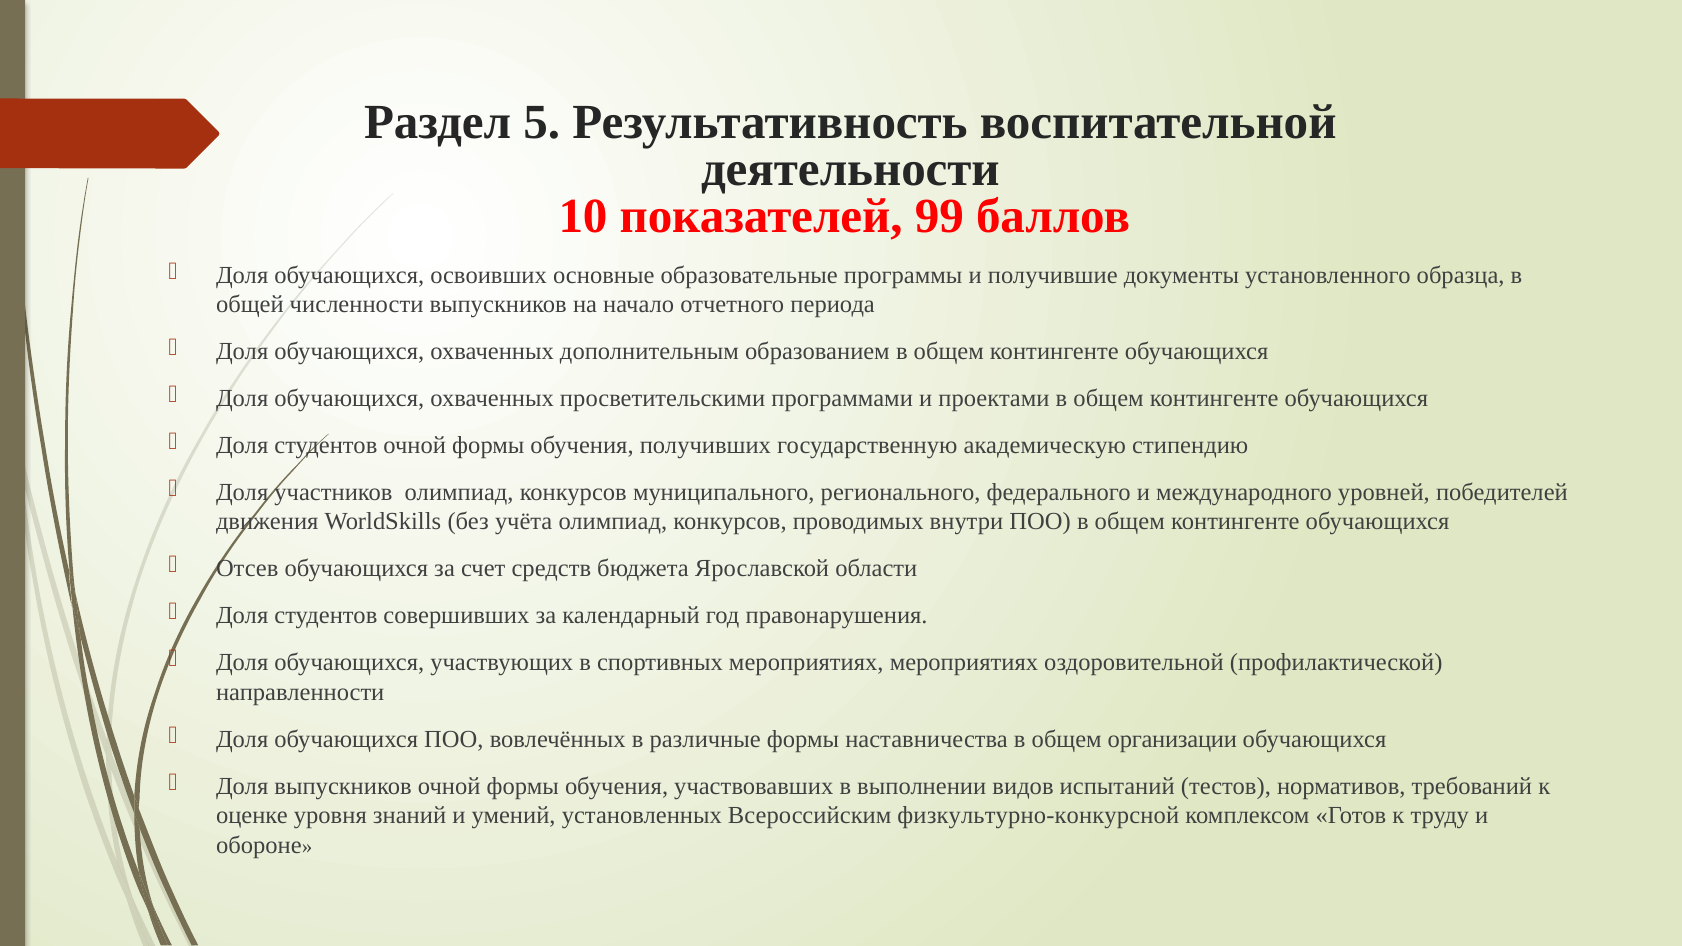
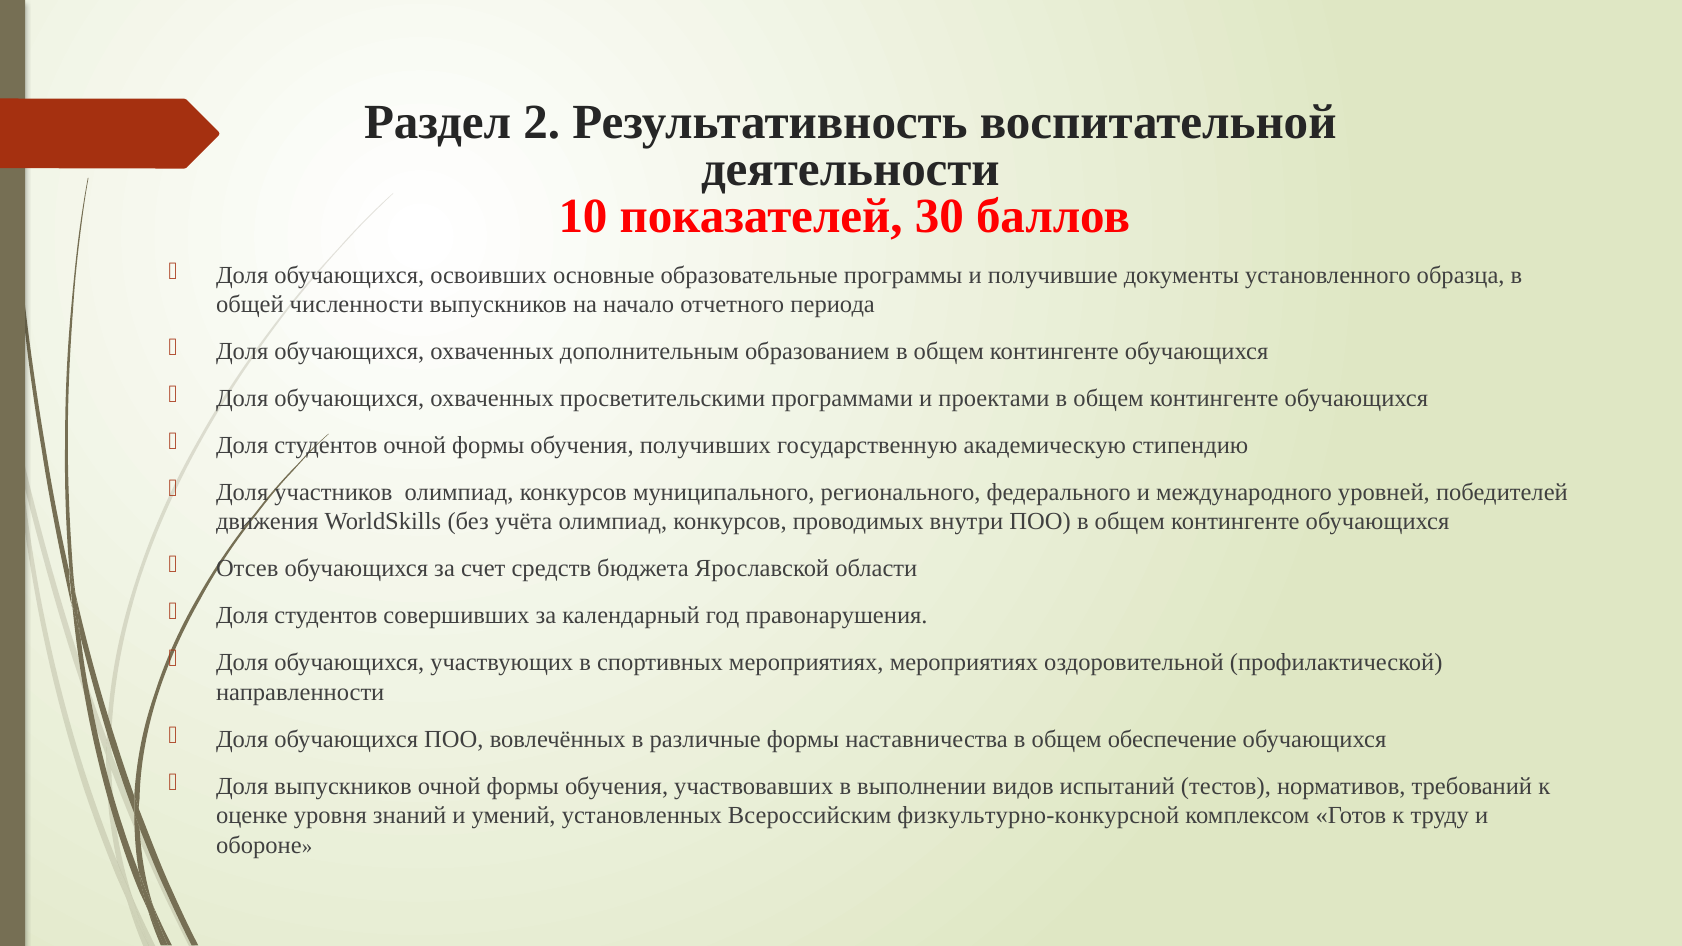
5: 5 -> 2
99: 99 -> 30
организации: организации -> обеспечение
